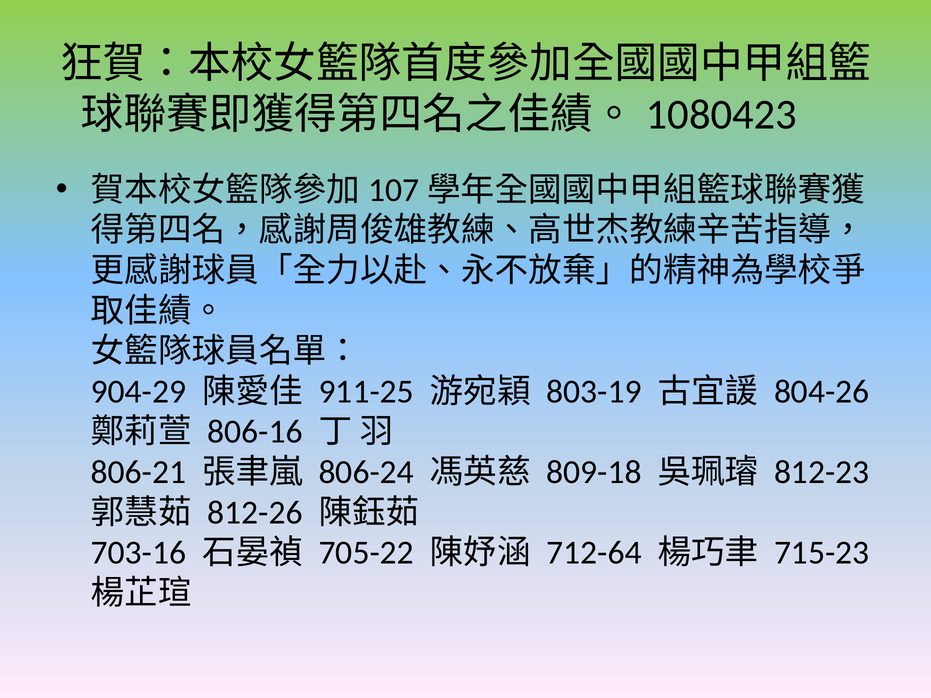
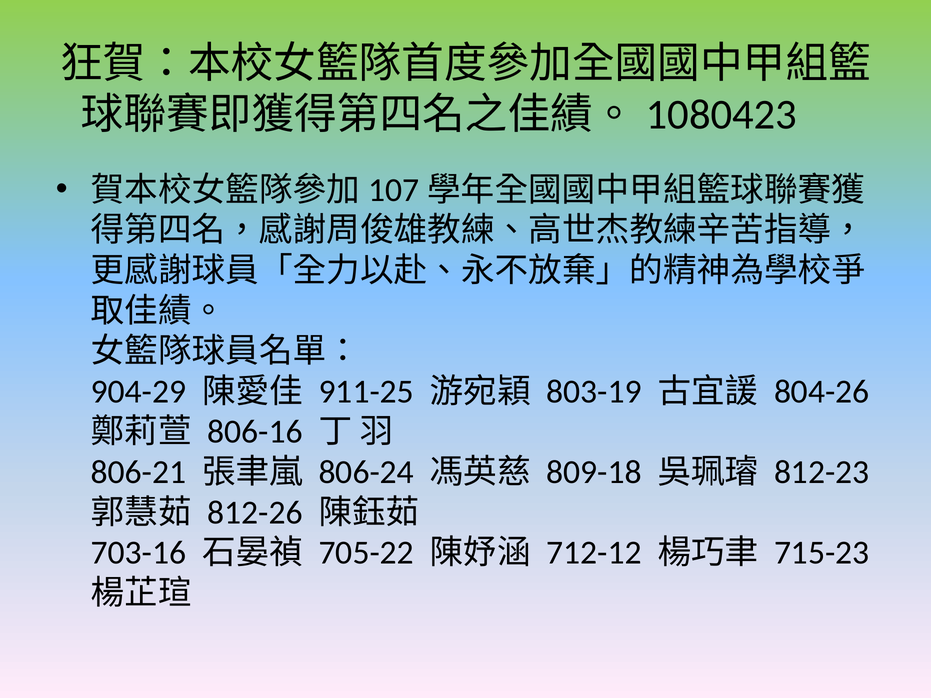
712-64: 712-64 -> 712-12
